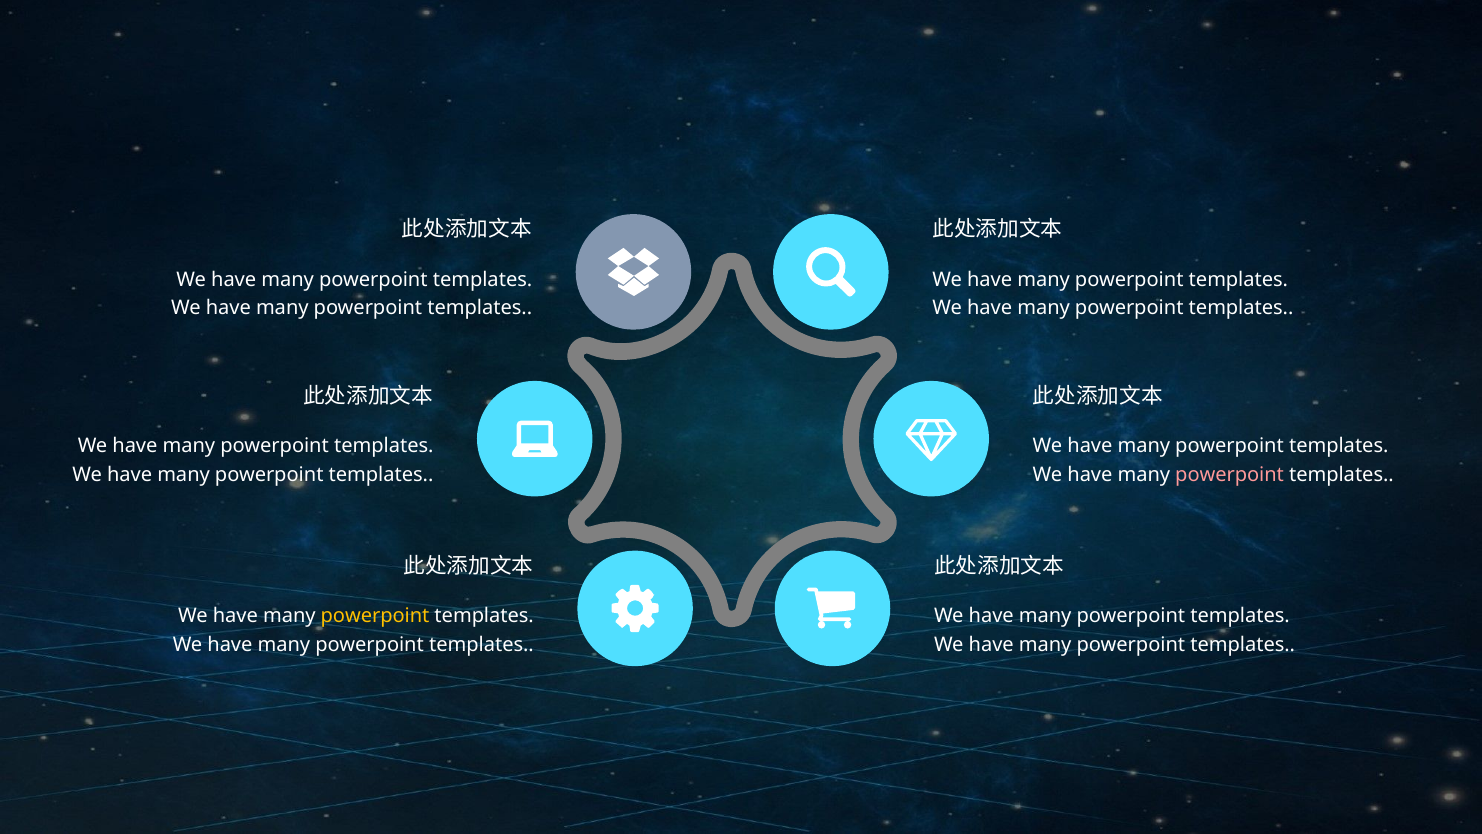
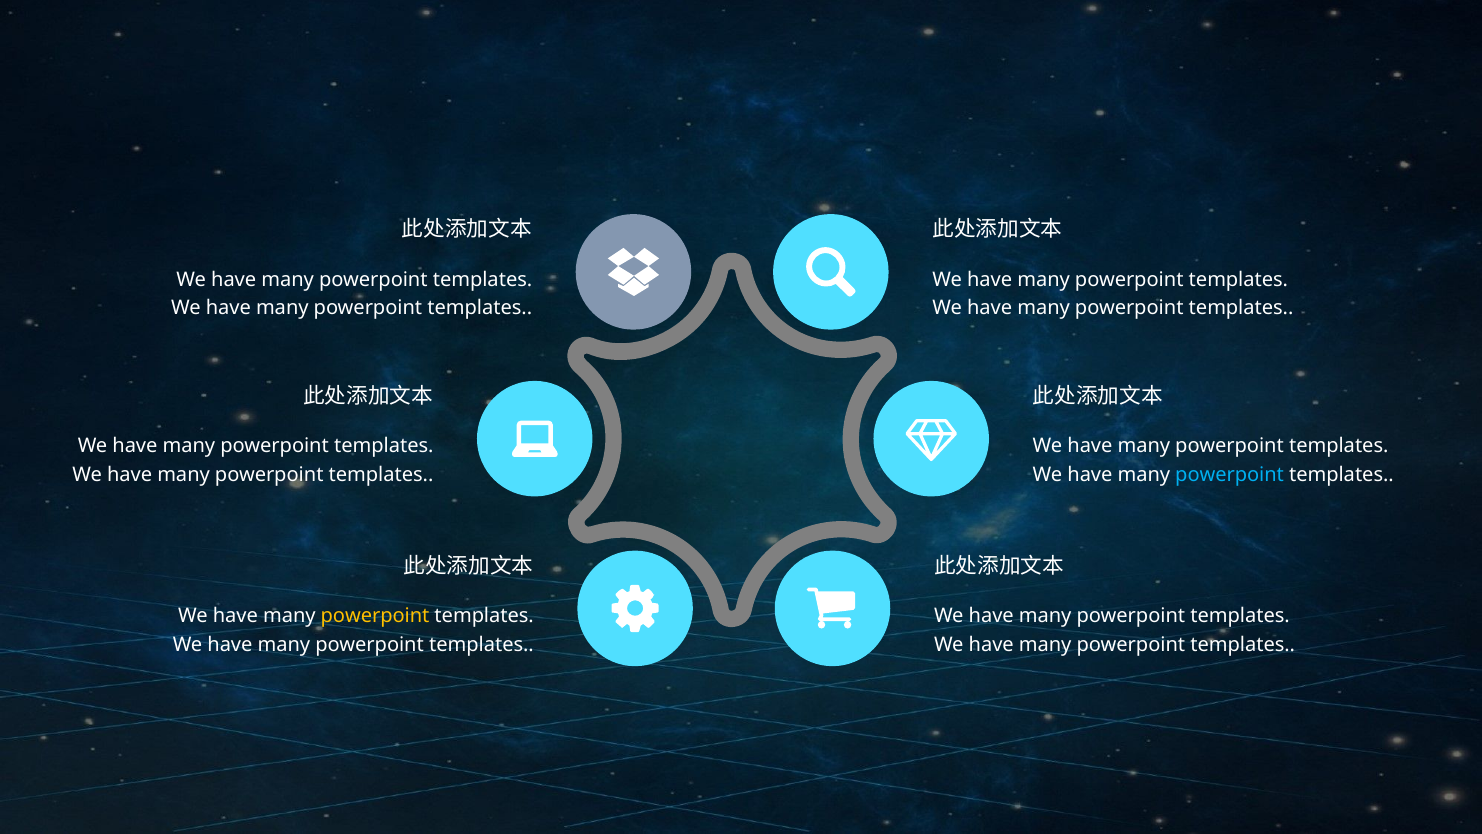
powerpoint at (1230, 475) colour: pink -> light blue
